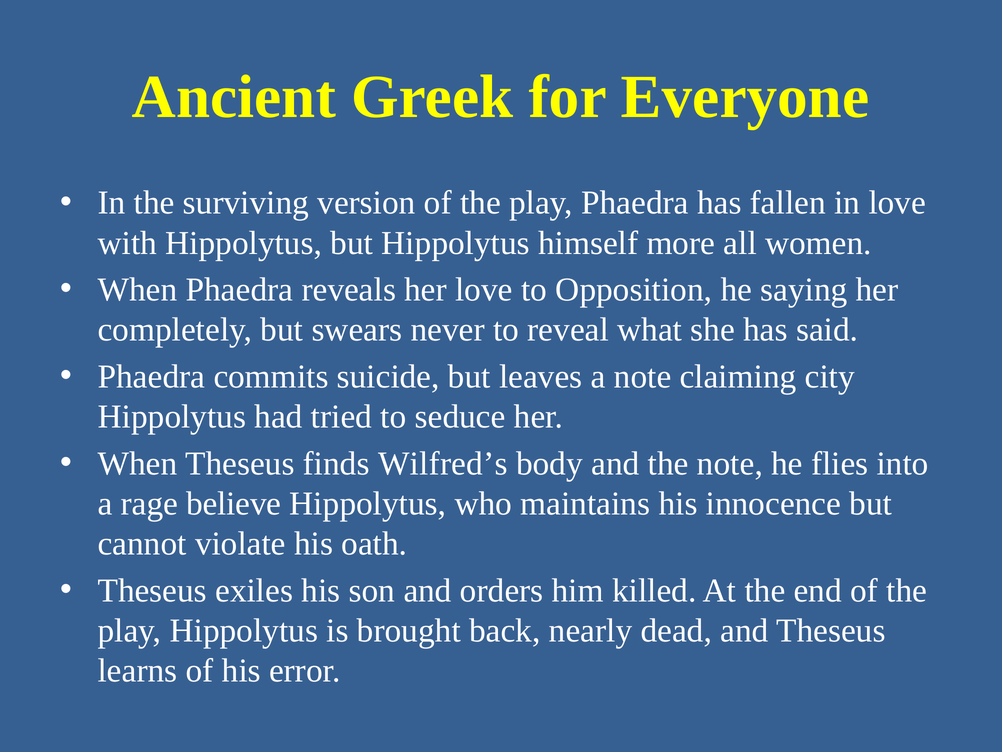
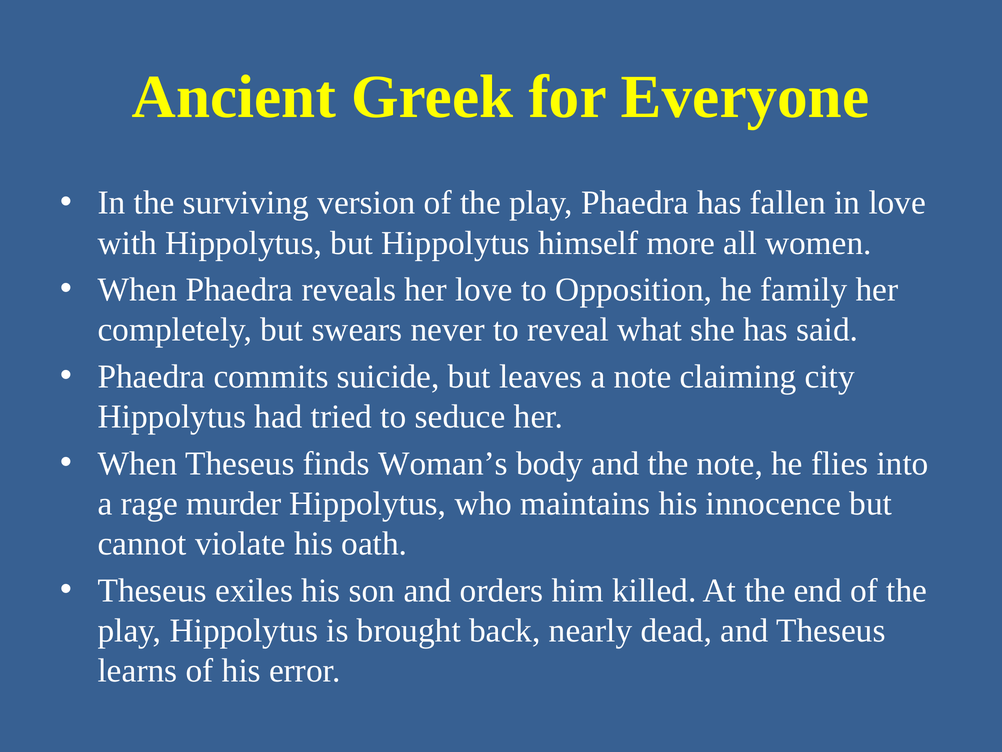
saying: saying -> family
Wilfred’s: Wilfred’s -> Woman’s
believe: believe -> murder
